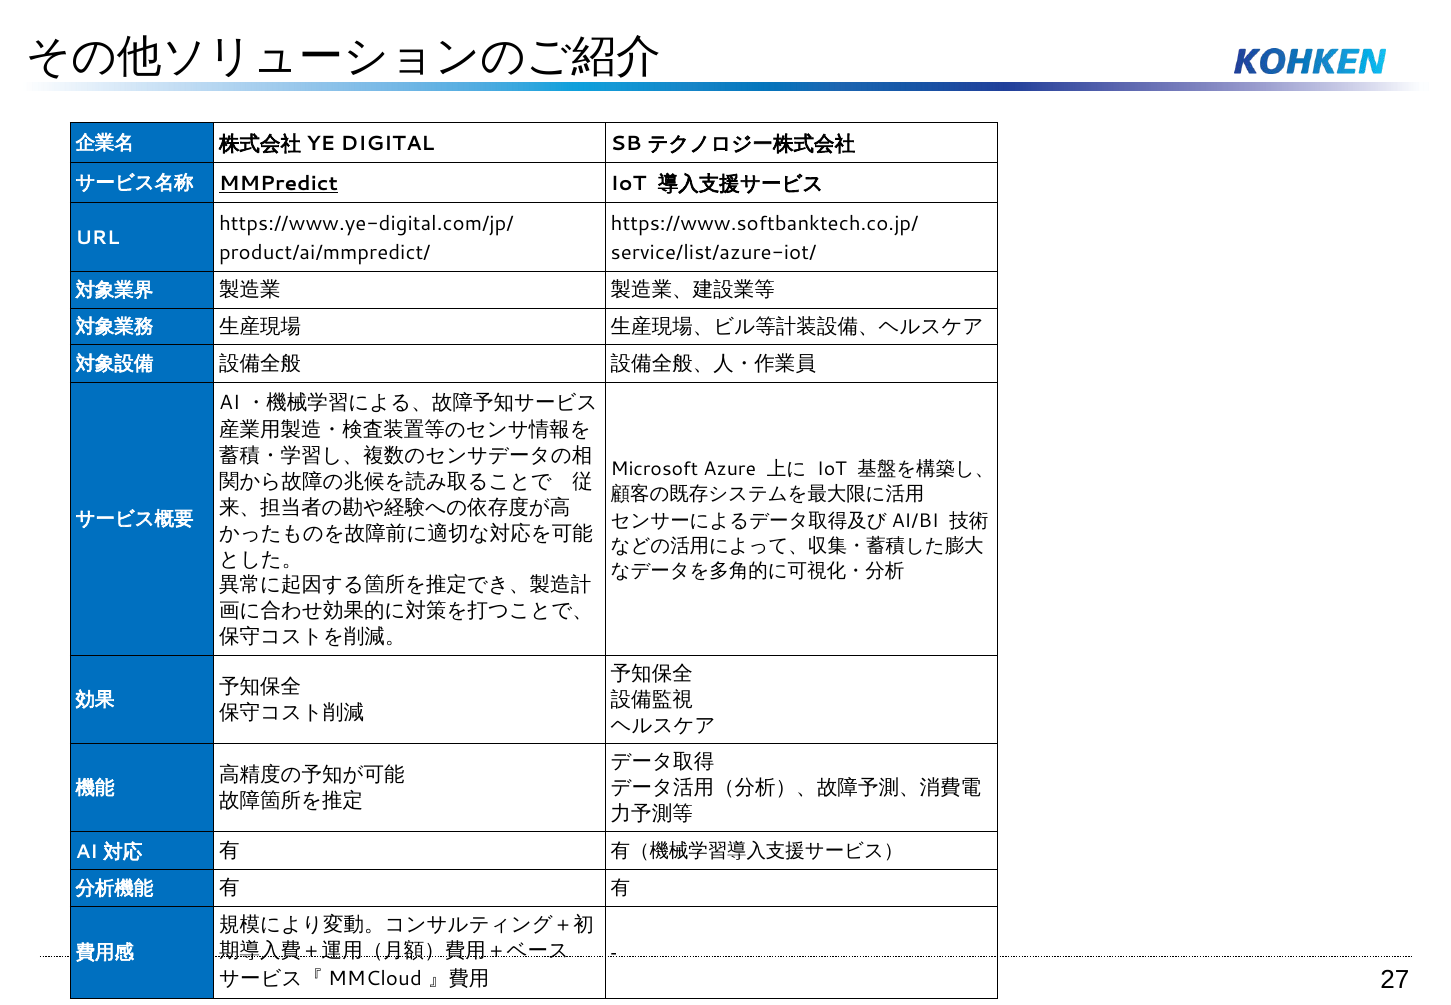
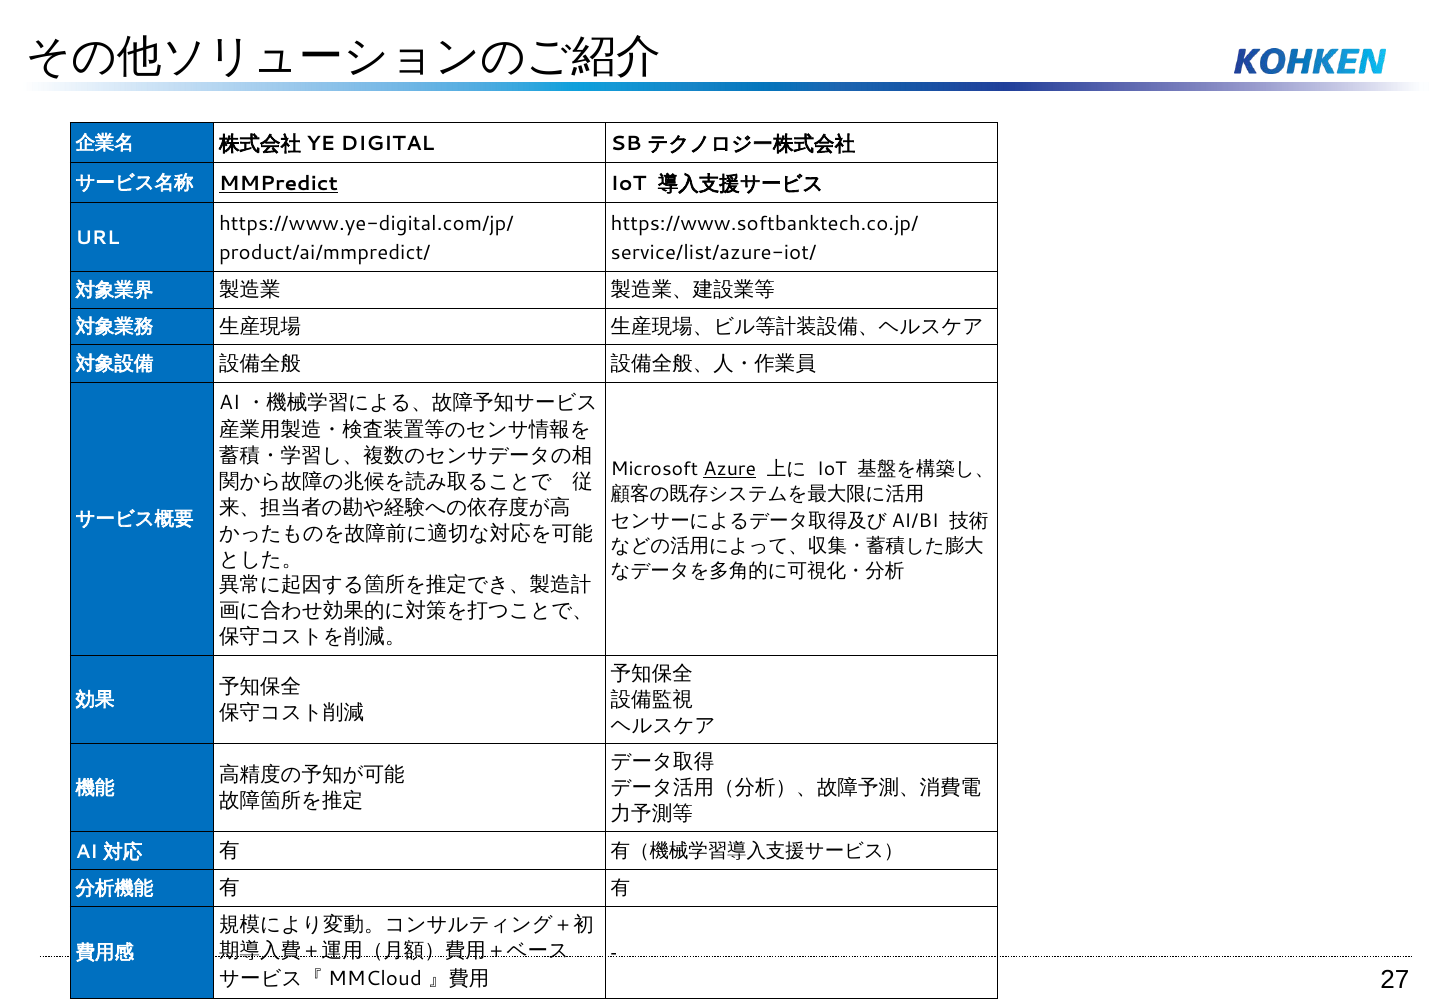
Azure underline: none -> present
